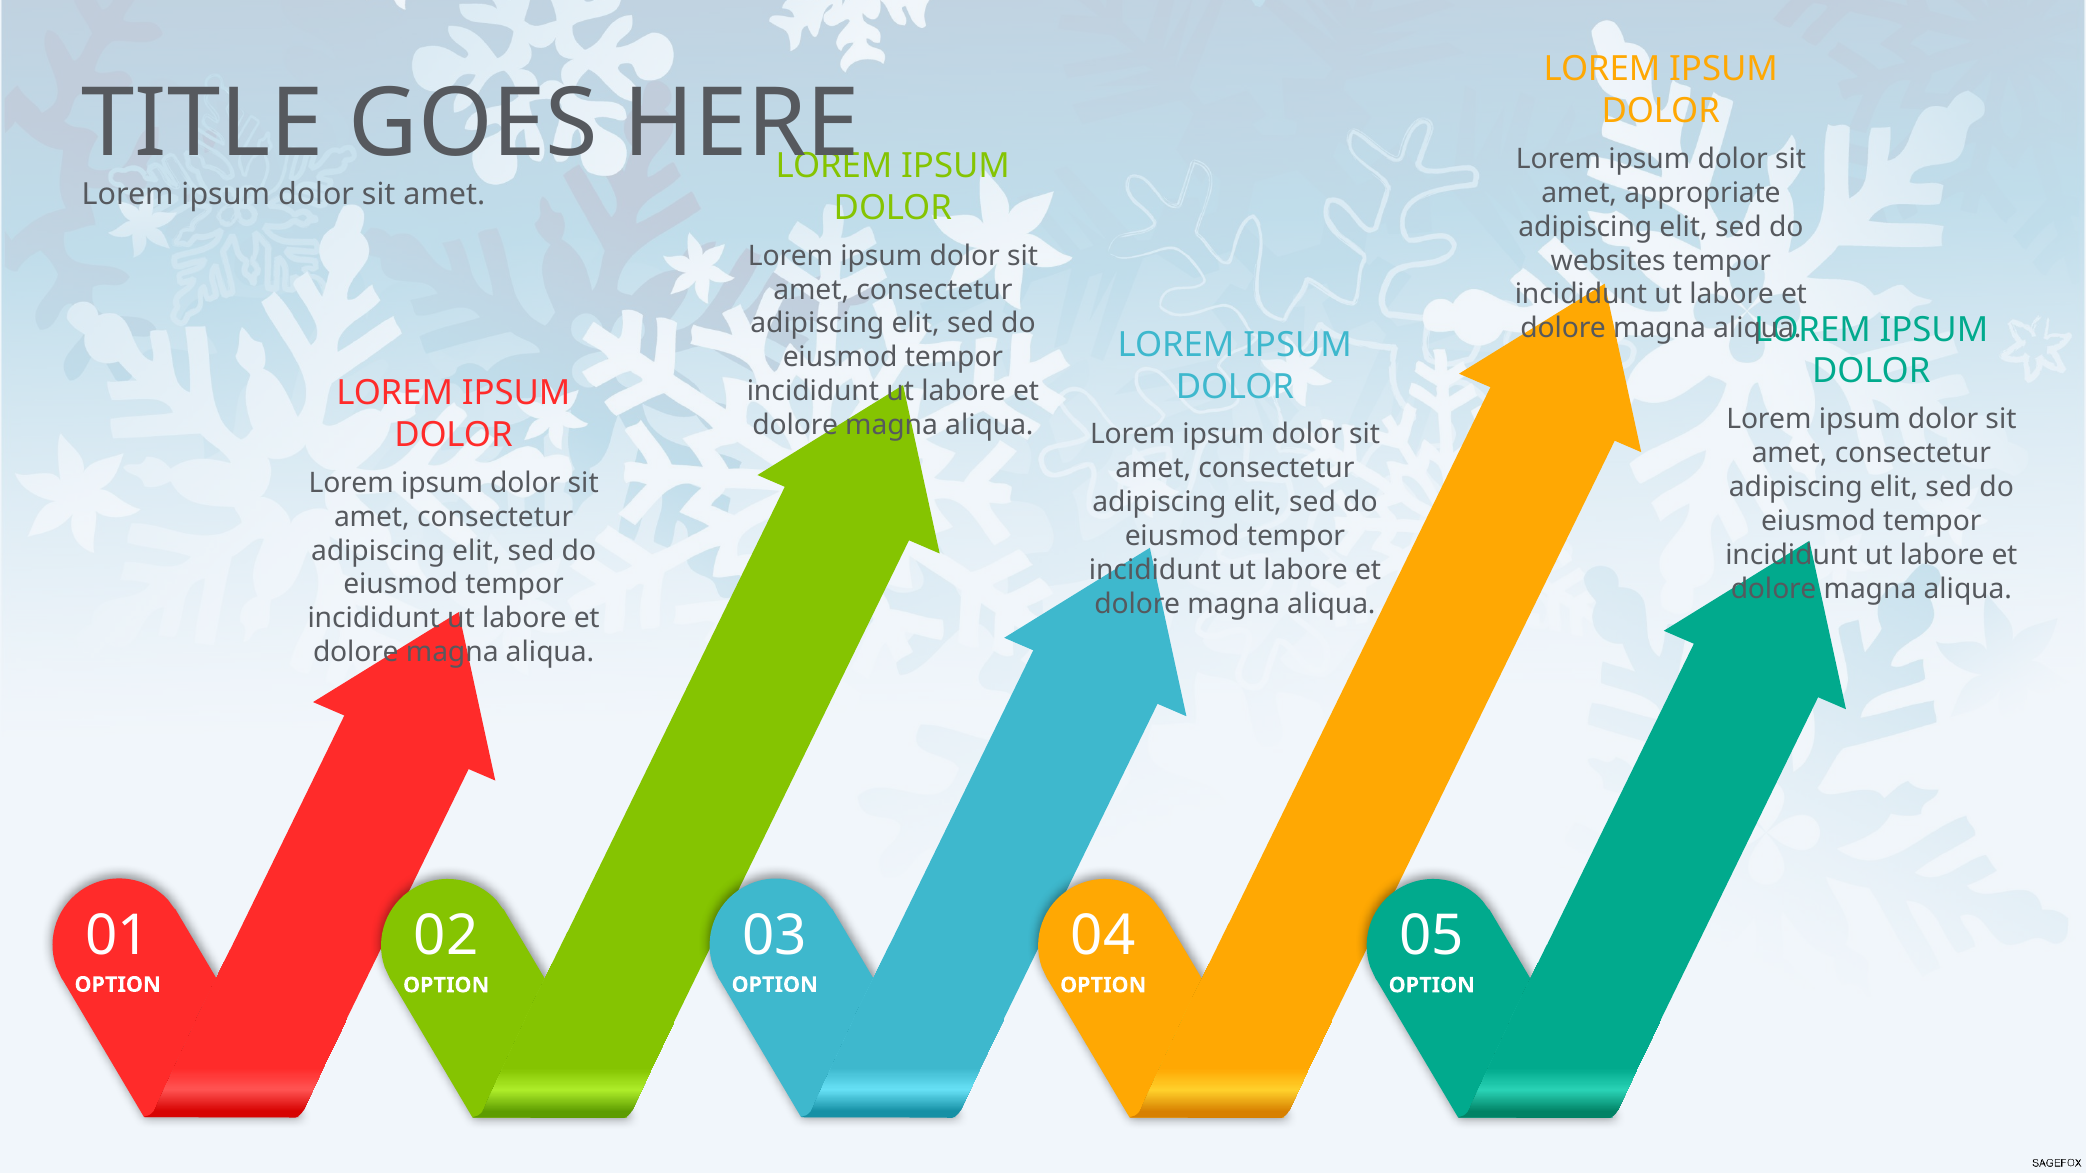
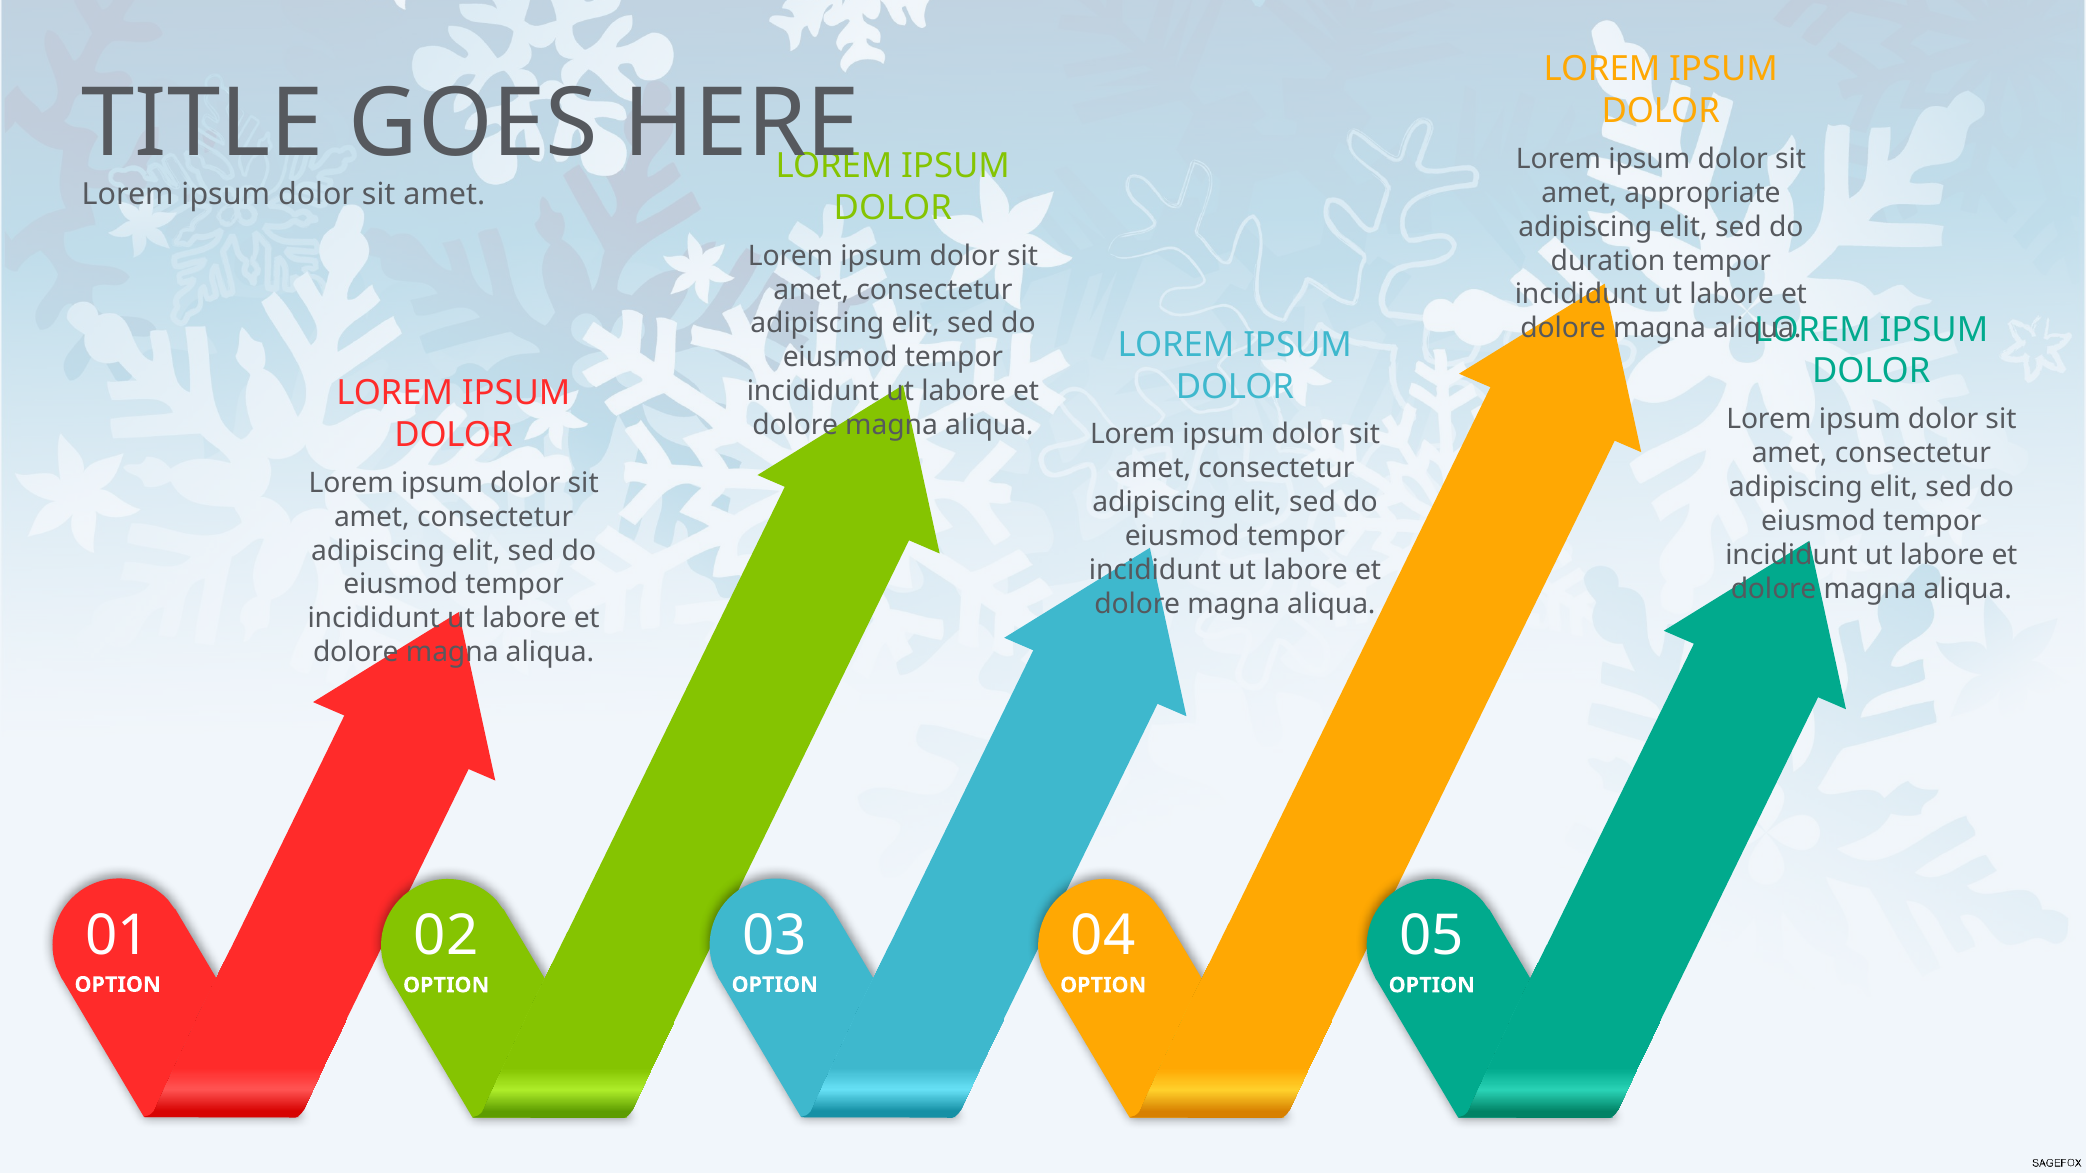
websites: websites -> duration
